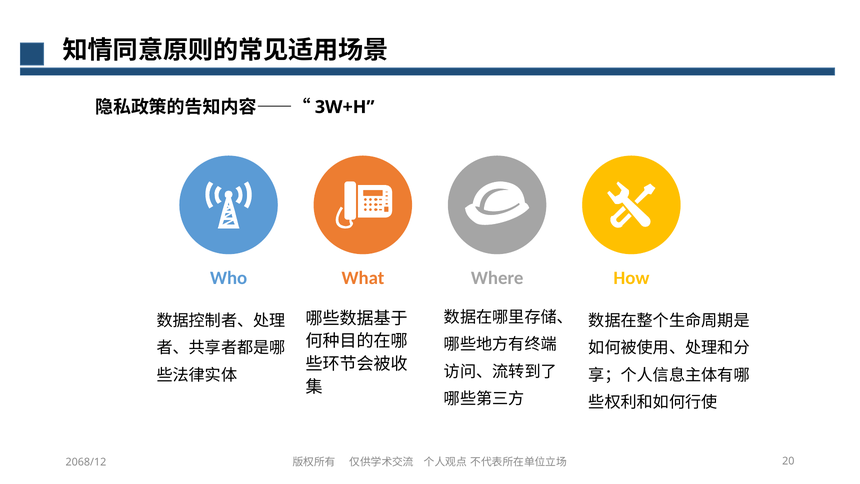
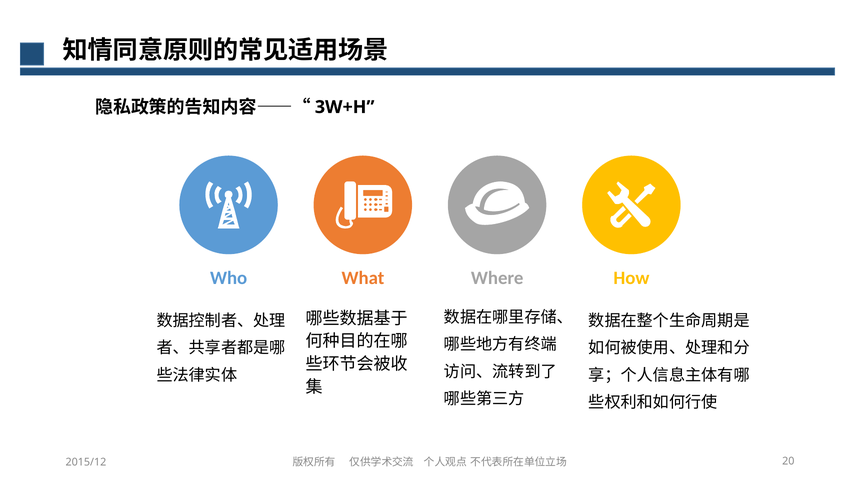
2068/12: 2068/12 -> 2015/12
